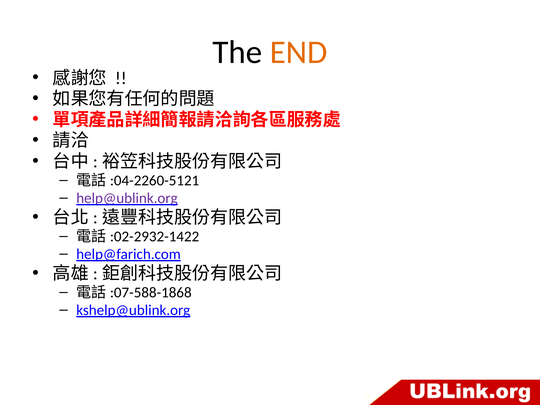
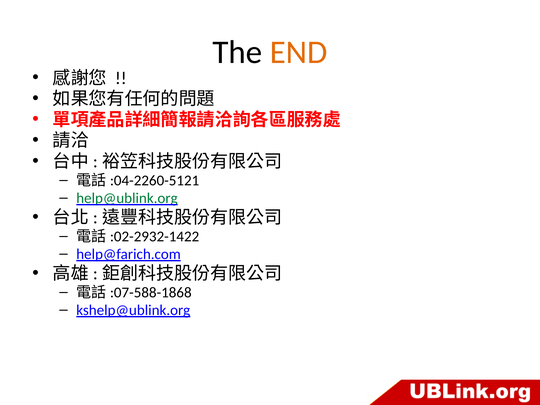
help@ublink.org colour: purple -> green
